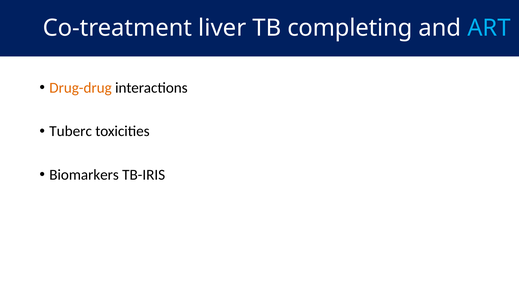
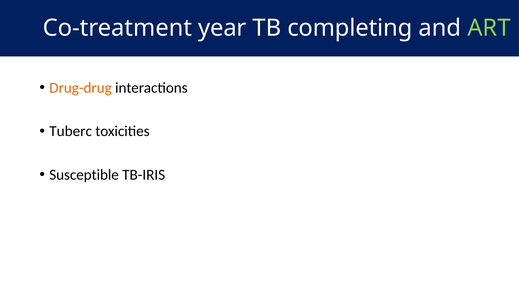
liver: liver -> year
ART colour: light blue -> light green
Biomarkers: Biomarkers -> Susceptible
